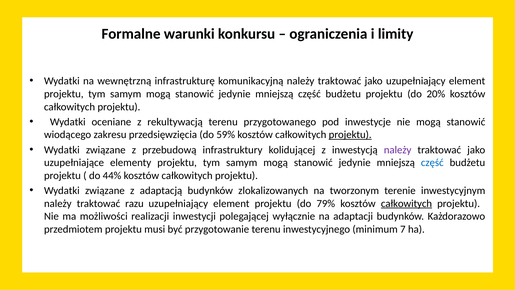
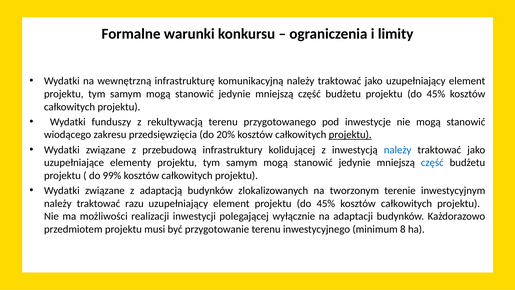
budżetu projektu do 20%: 20% -> 45%
oceniane: oceniane -> funduszy
59%: 59% -> 20%
należy at (398, 150) colour: purple -> blue
44%: 44% -> 99%
element projektu do 79%: 79% -> 45%
całkowitych at (406, 203) underline: present -> none
7: 7 -> 8
